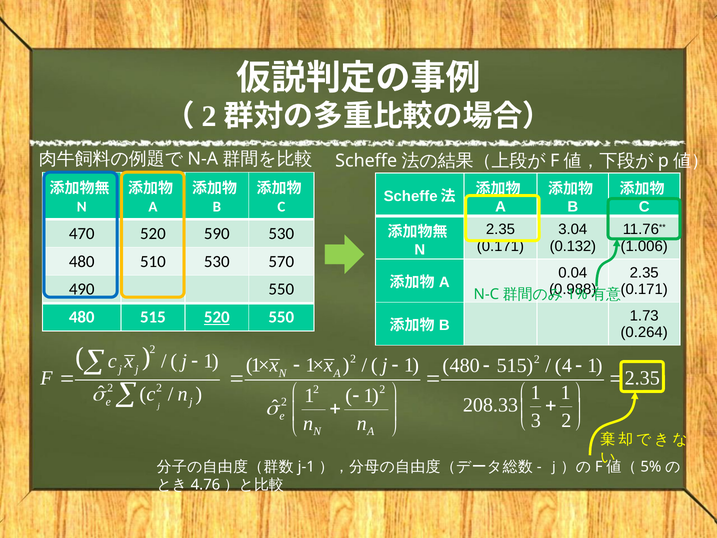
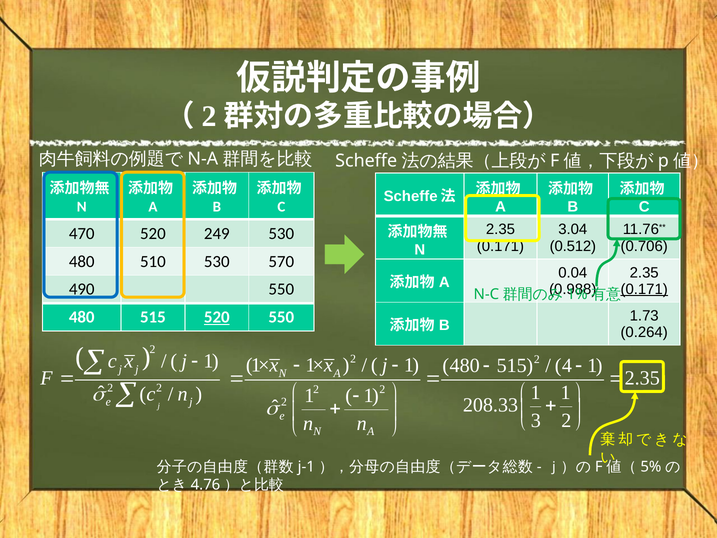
590: 590 -> 249
0.132: 0.132 -> 0.512
1.006: 1.006 -> 0.706
0.171 at (644, 289) underline: none -> present
